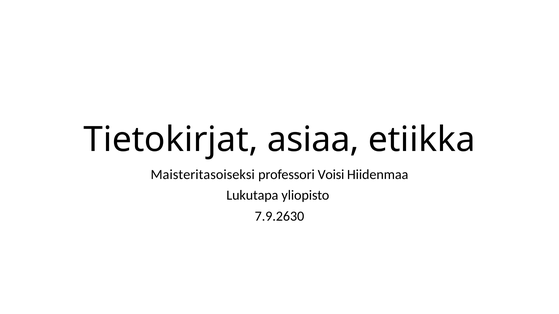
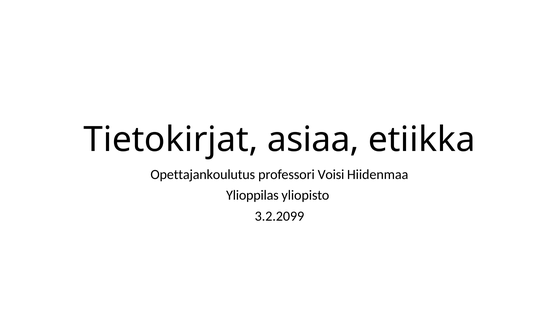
Maisteritasoiseksi: Maisteritasoiseksi -> Opettajankoulutus
Lukutapa: Lukutapa -> Ylioppilas
7.9.2630: 7.9.2630 -> 3.2.2099
